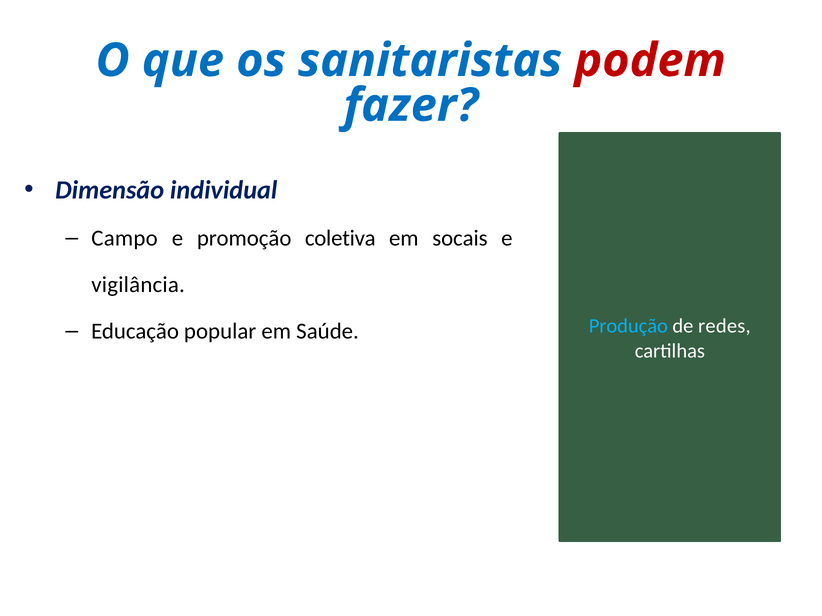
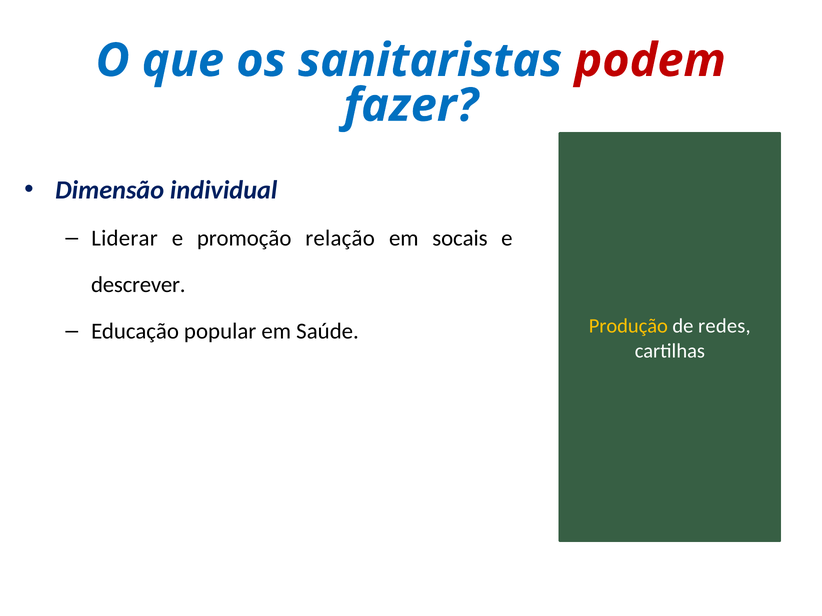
Campo: Campo -> Liderar
coletiva: coletiva -> relação
vigilância: vigilância -> descrever
Produção colour: light blue -> yellow
